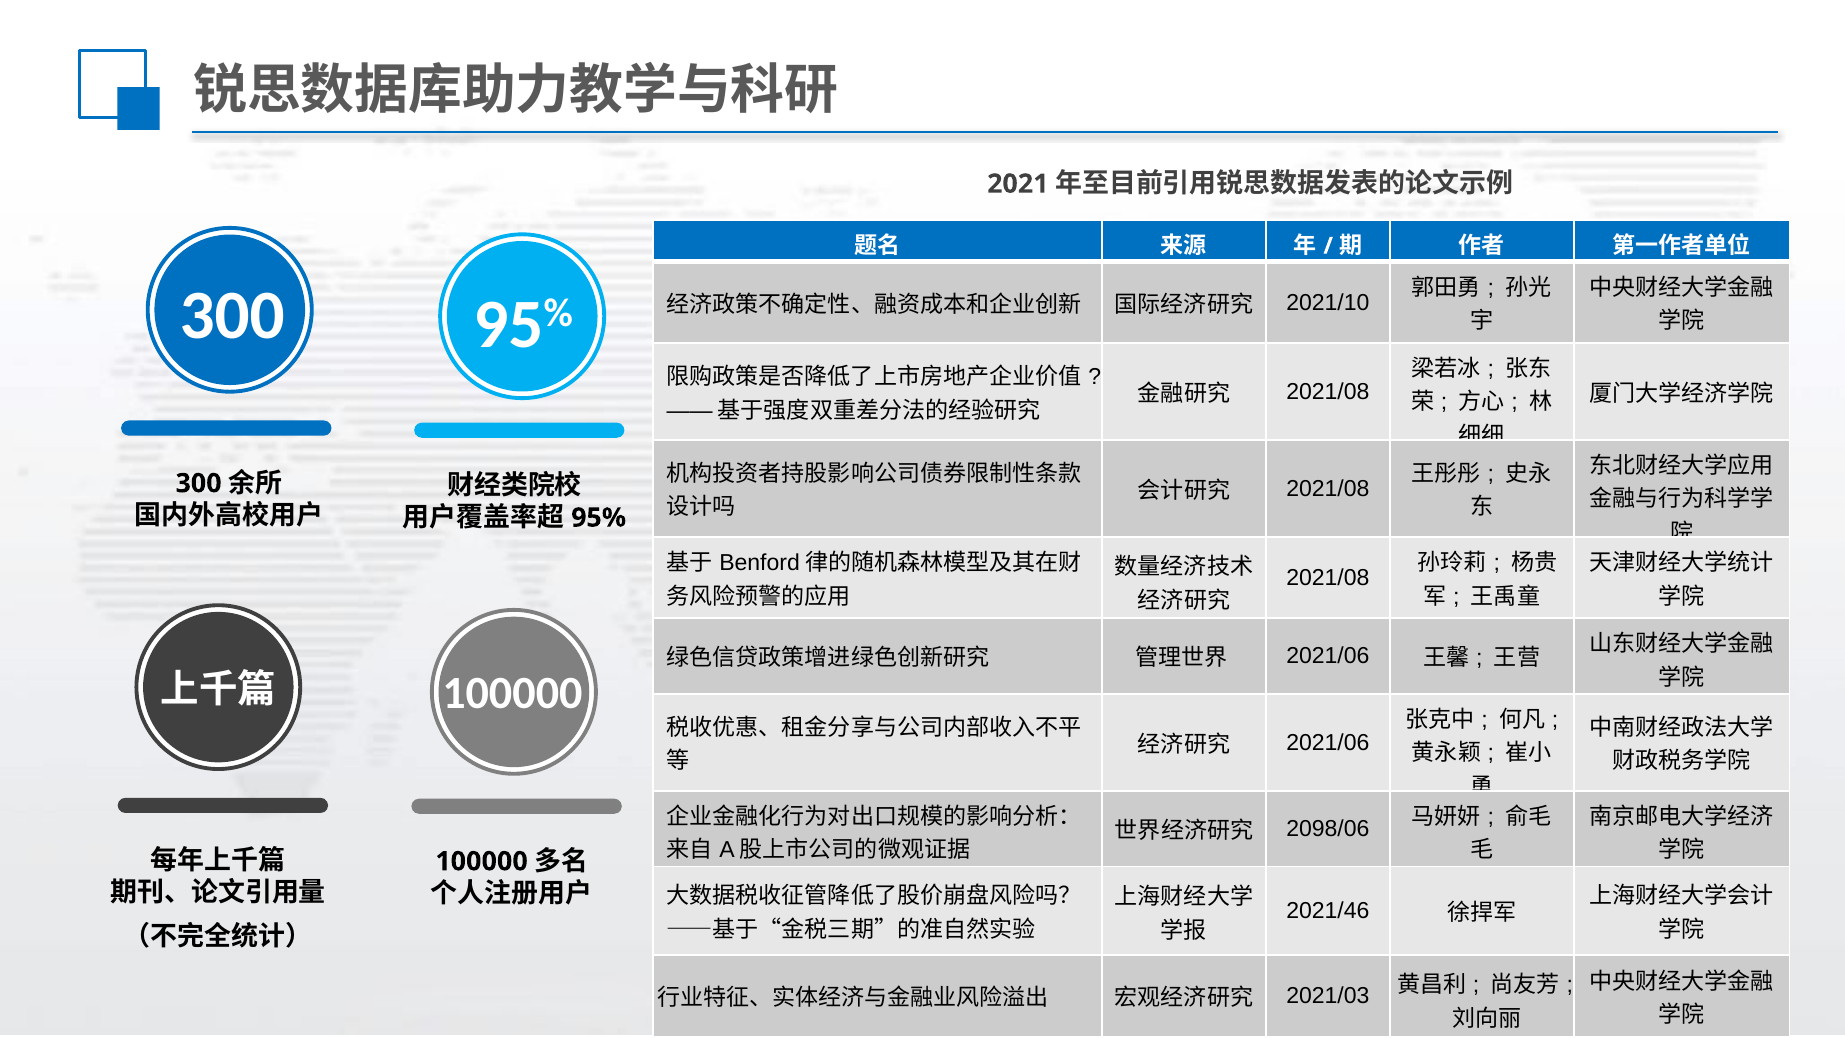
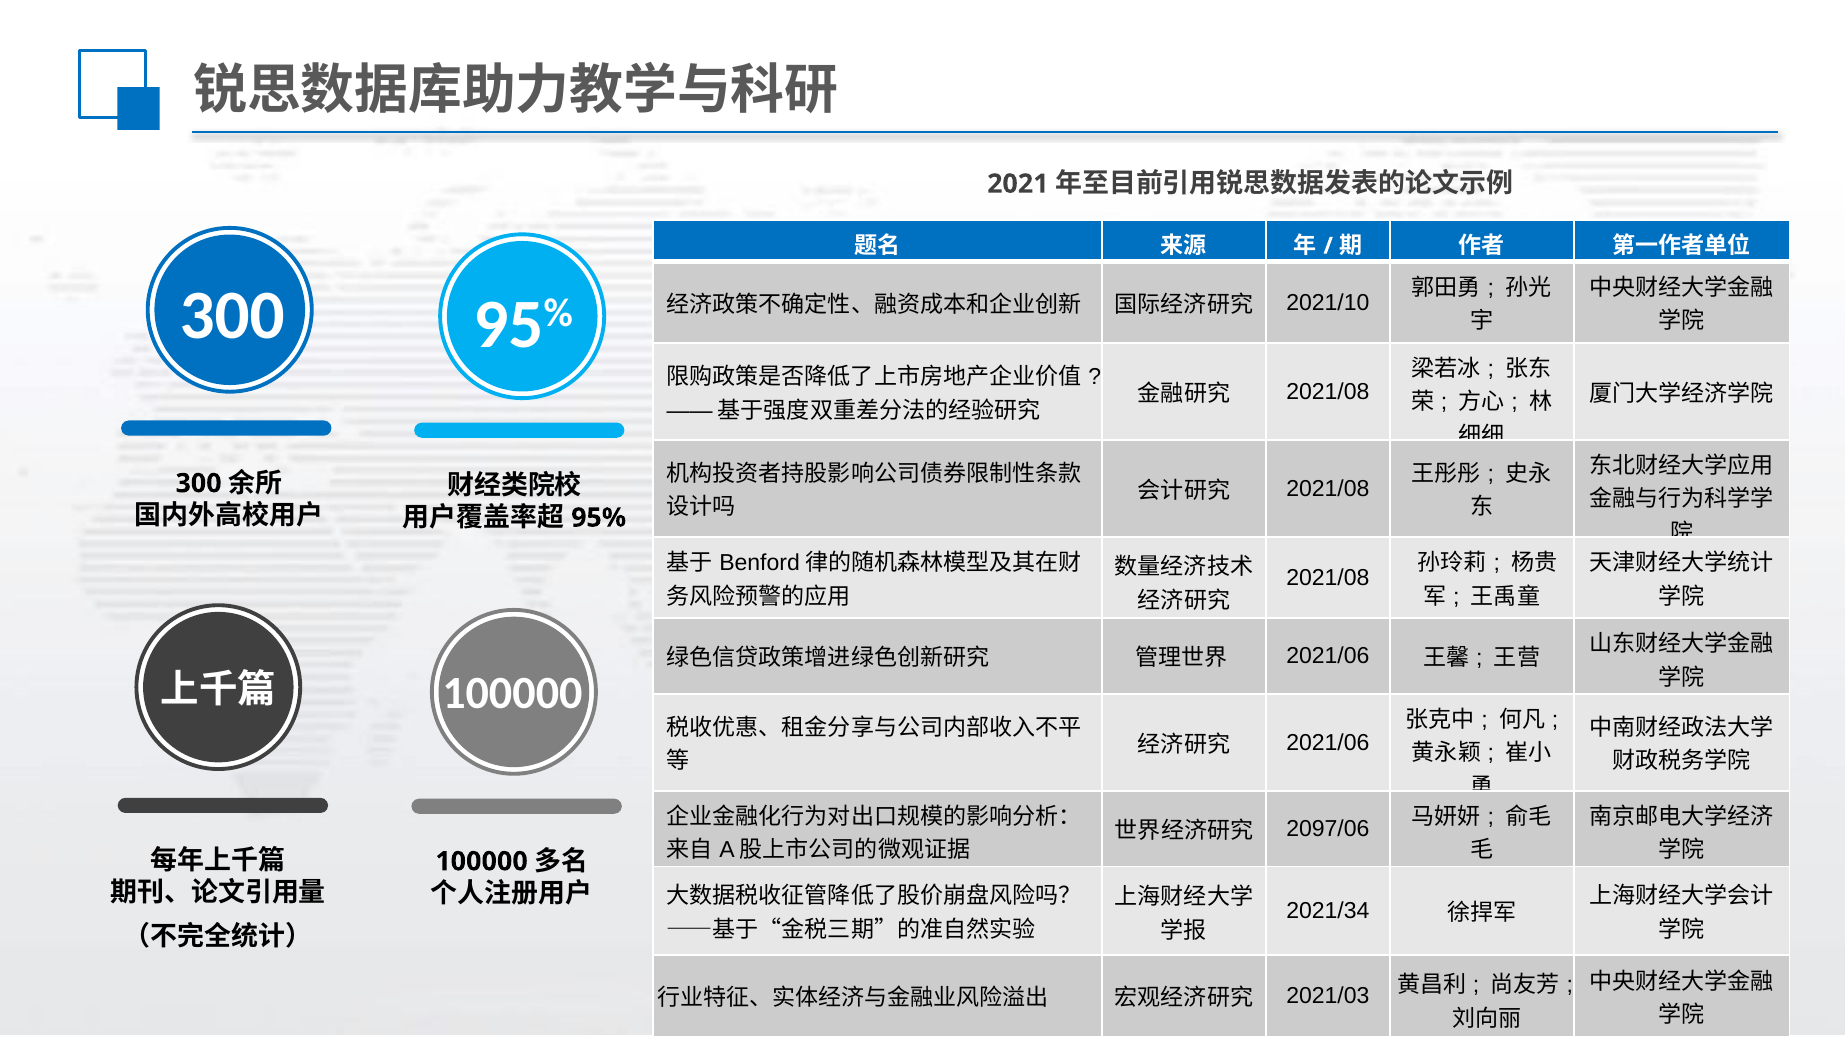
2098/06: 2098/06 -> 2097/06
2021/46: 2021/46 -> 2021/34
